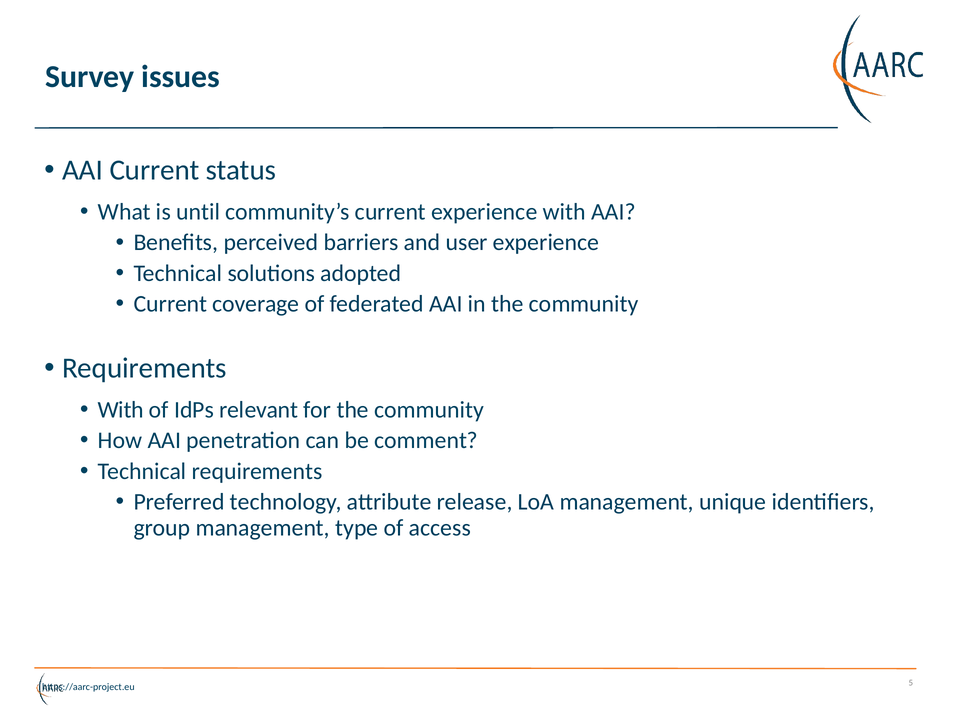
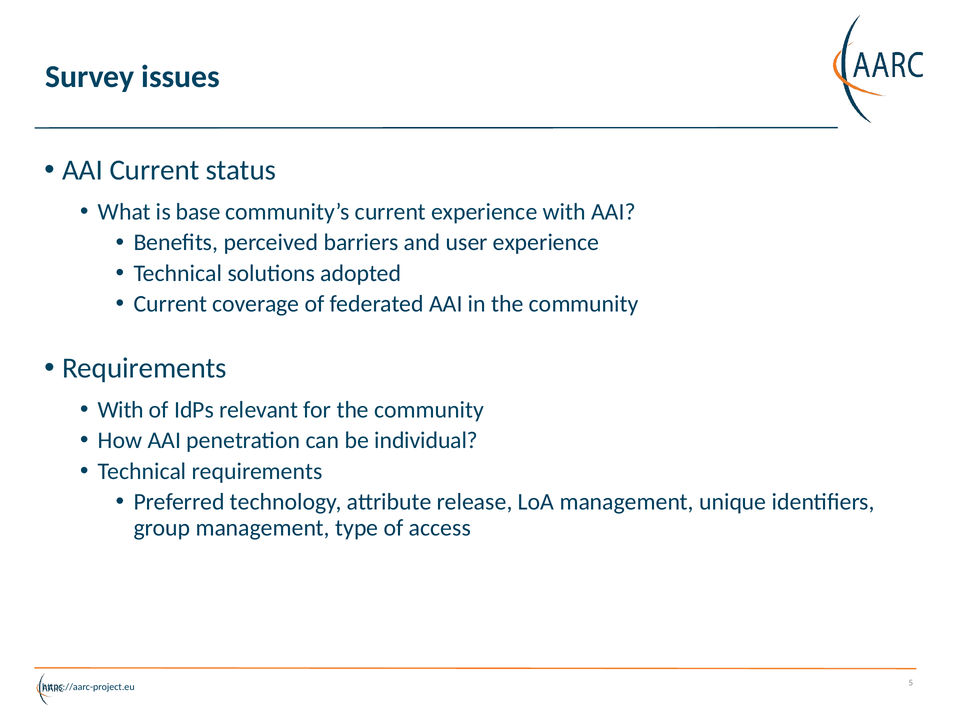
until: until -> base
comment: comment -> individual
